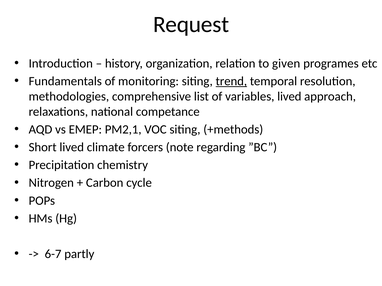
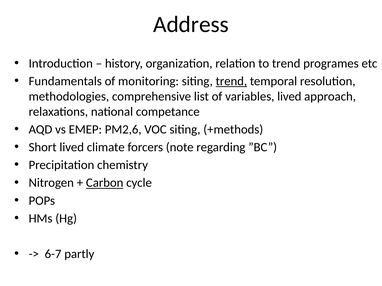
Request: Request -> Address
to given: given -> trend
PM2,1: PM2,1 -> PM2,6
Carbon underline: none -> present
